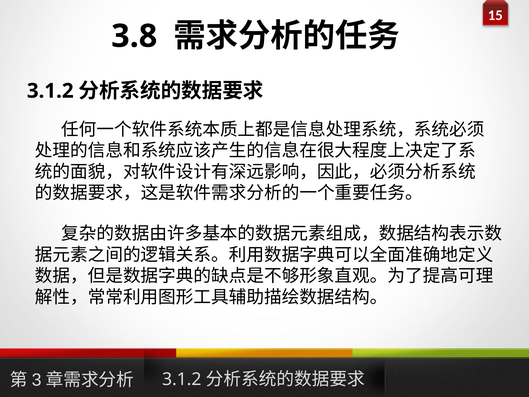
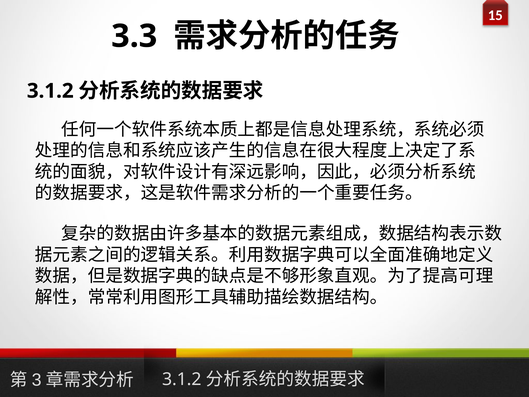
3.8: 3.8 -> 3.3
